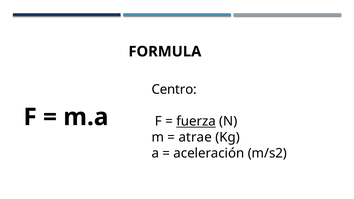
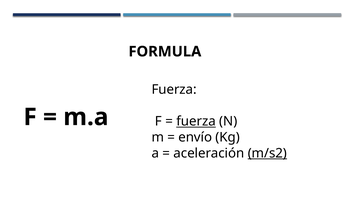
Centro at (174, 90): Centro -> Fuerza
atrae: atrae -> envío
m/s2 underline: none -> present
